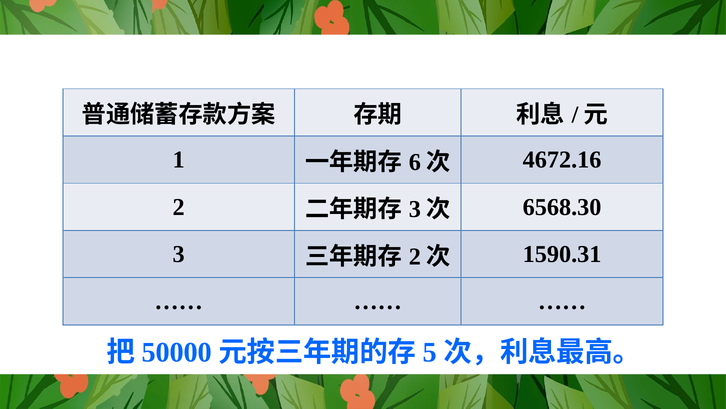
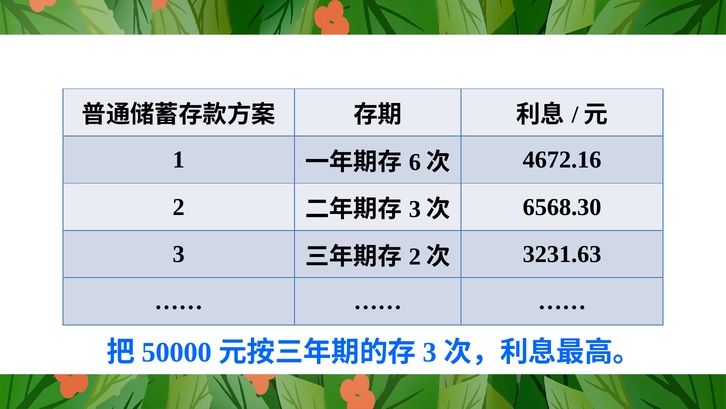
1590.31: 1590.31 -> 3231.63
5 at (430, 352): 5 -> 3
